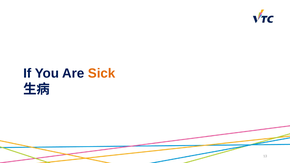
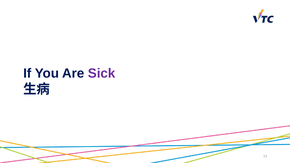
Sick colour: orange -> purple
